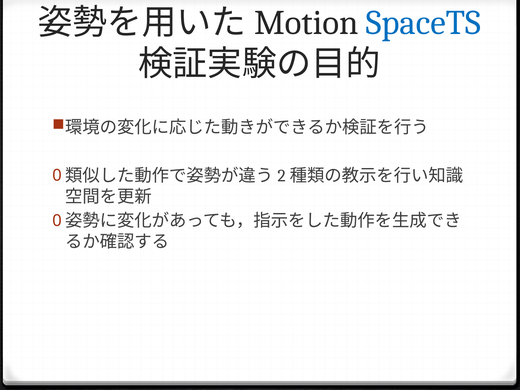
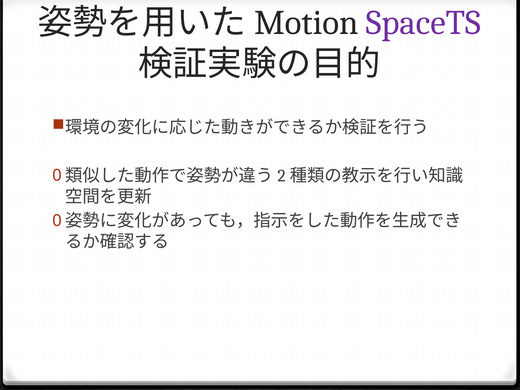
SpaceTS colour: blue -> purple
